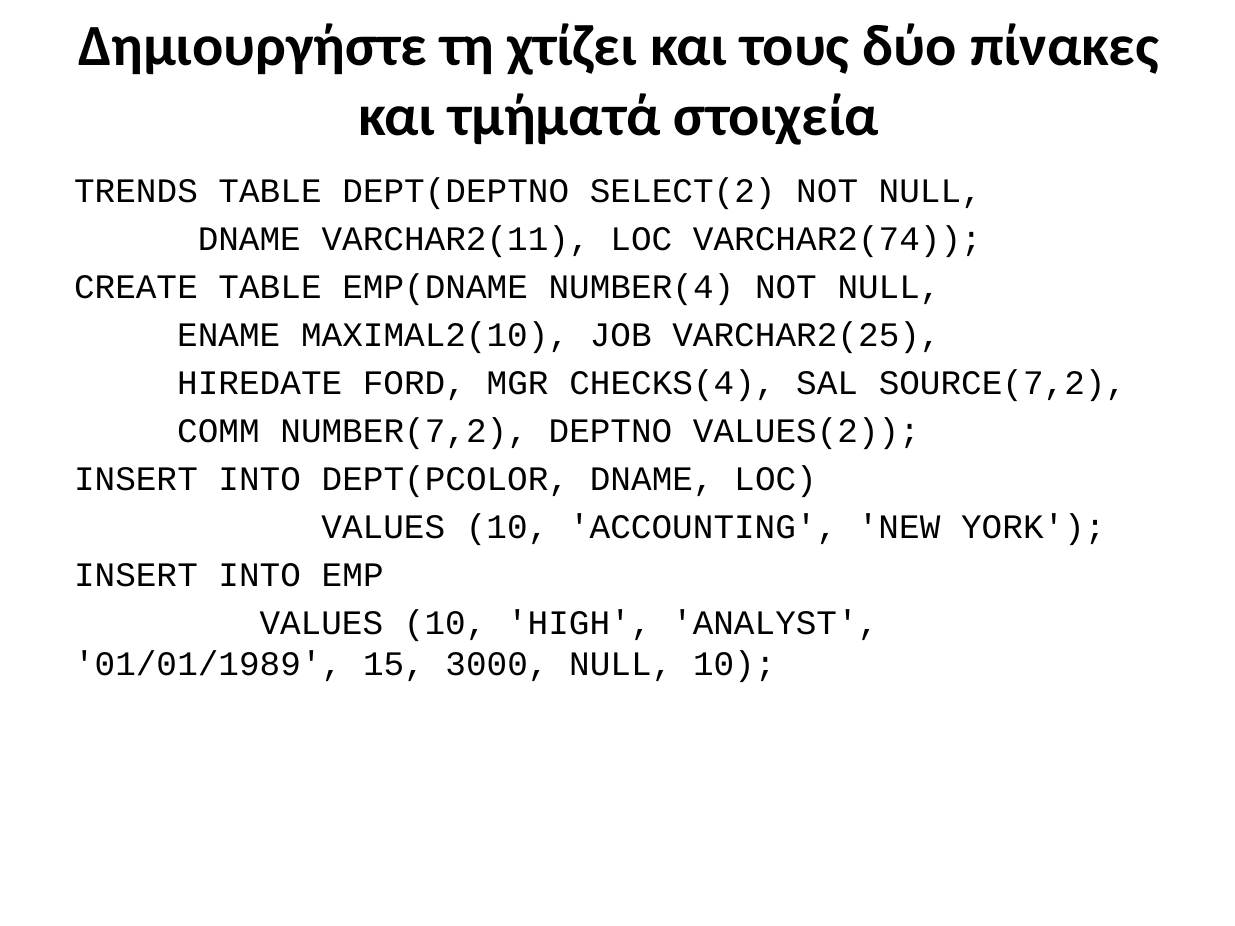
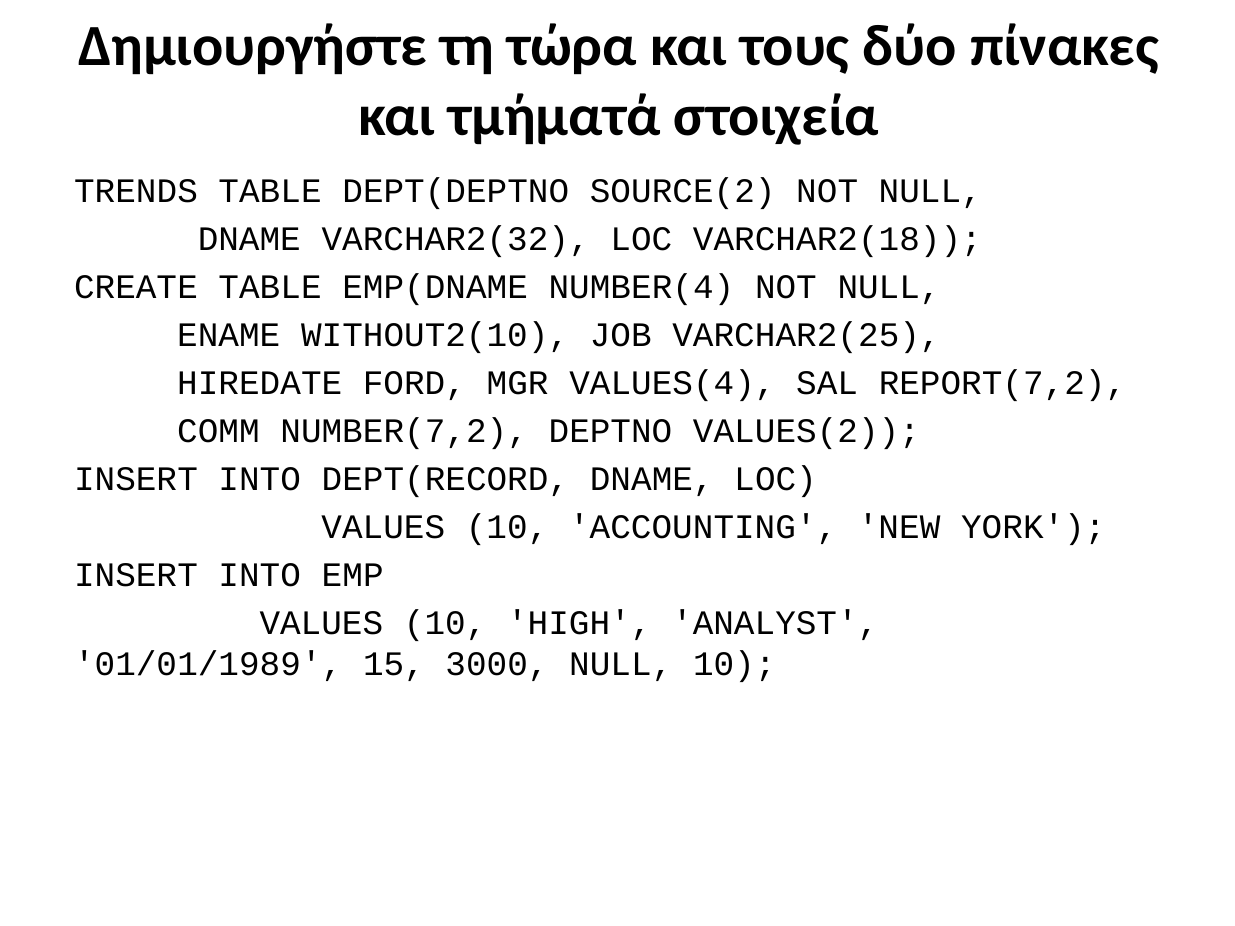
χτίζει: χτίζει -> τώρα
SELECT(2: SELECT(2 -> SOURCE(2
VARCHAR2(11: VARCHAR2(11 -> VARCHAR2(32
VARCHAR2(74: VARCHAR2(74 -> VARCHAR2(18
MAXIMAL2(10: MAXIMAL2(10 -> WITHOUT2(10
CHECKS(4: CHECKS(4 -> VALUES(4
SOURCE(7,2: SOURCE(7,2 -> REPORT(7,2
DEPT(PCOLOR: DEPT(PCOLOR -> DEPT(RECORD
